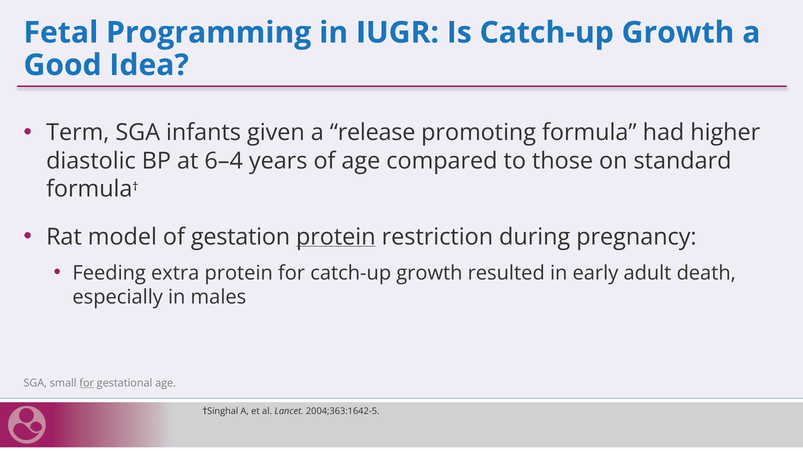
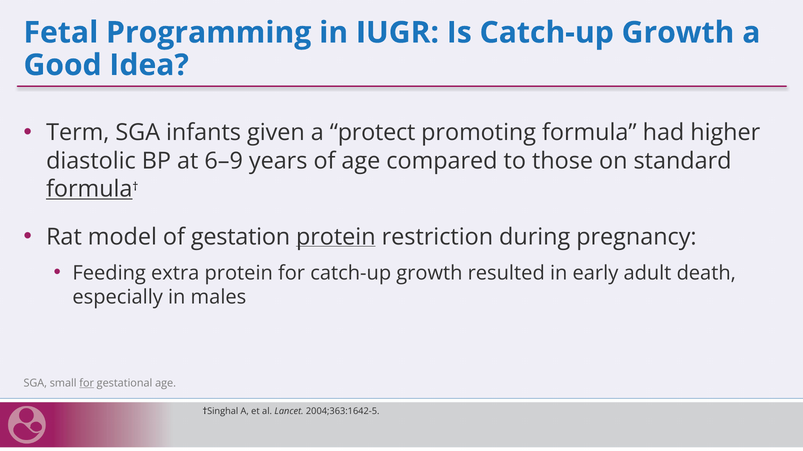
release: release -> protect
6–4: 6–4 -> 6–9
formula at (89, 189) underline: none -> present
